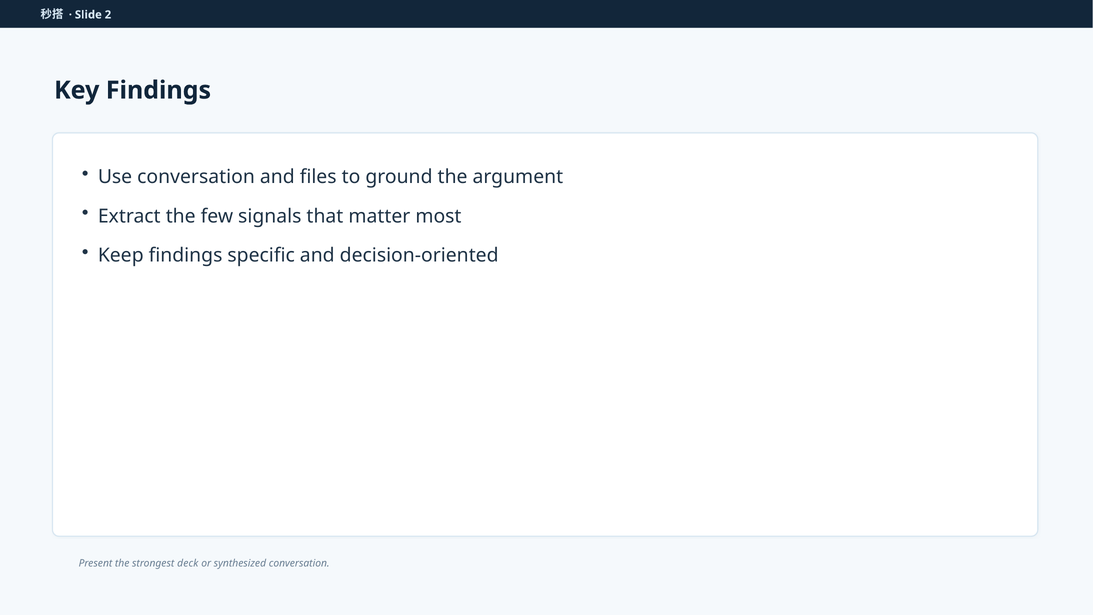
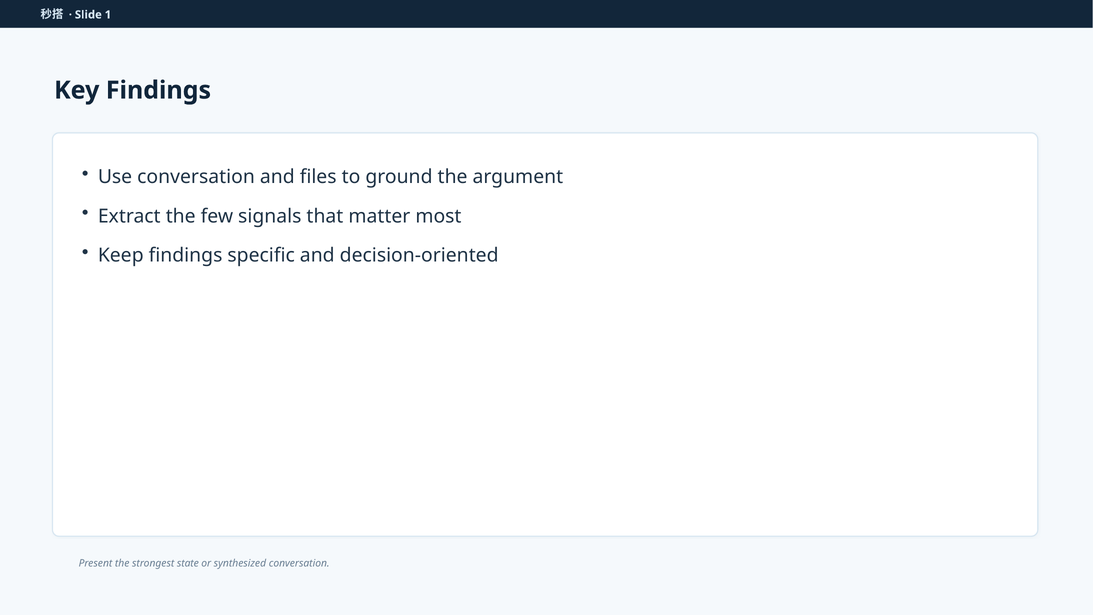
2: 2 -> 1
deck: deck -> state
